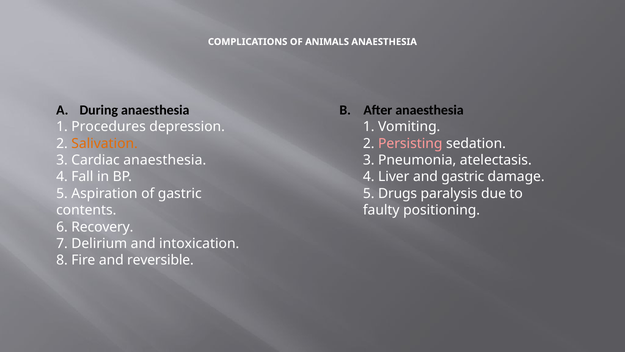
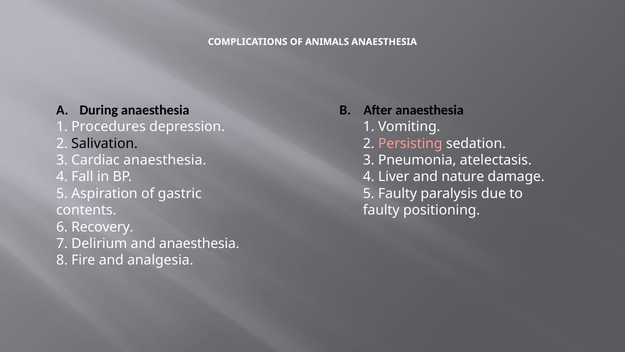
Salivation colour: orange -> black
and gastric: gastric -> nature
5 Drugs: Drugs -> Faulty
and intoxication: intoxication -> anaesthesia
reversible: reversible -> analgesia
